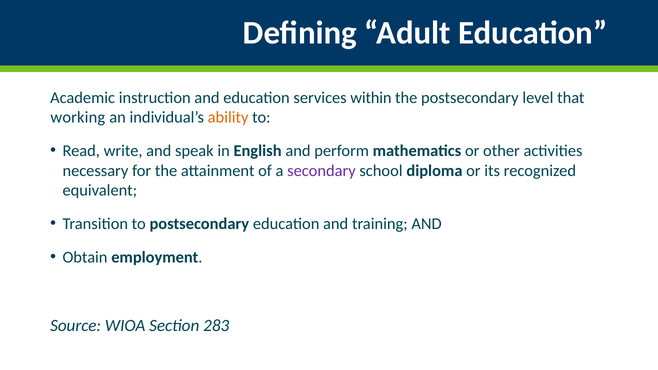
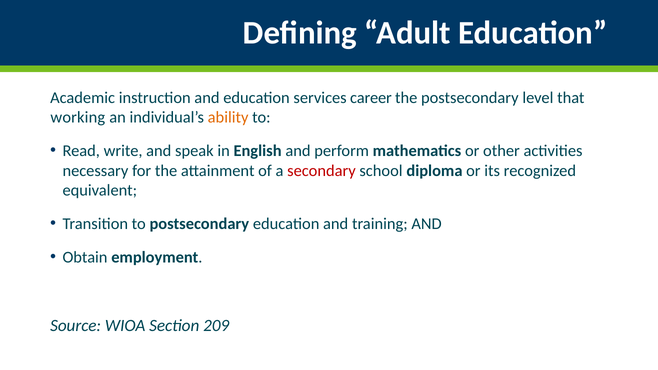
within: within -> career
secondary colour: purple -> red
283: 283 -> 209
